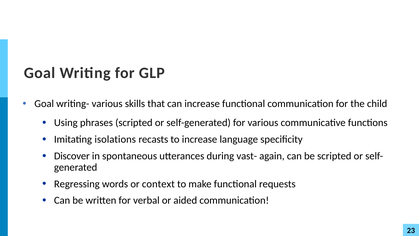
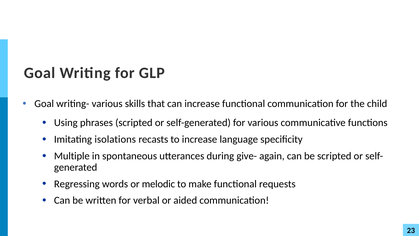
Discover: Discover -> Multiple
vast-: vast- -> give-
context: context -> melodic
